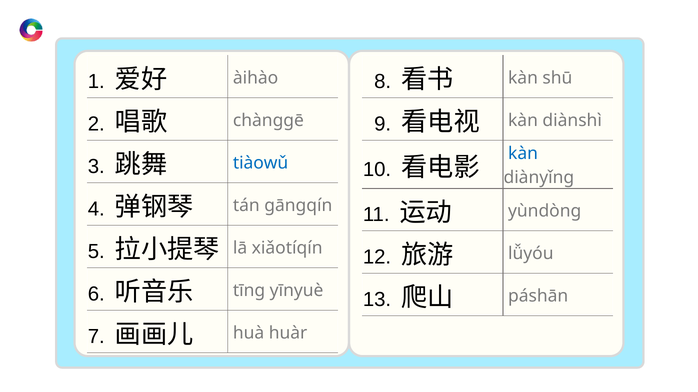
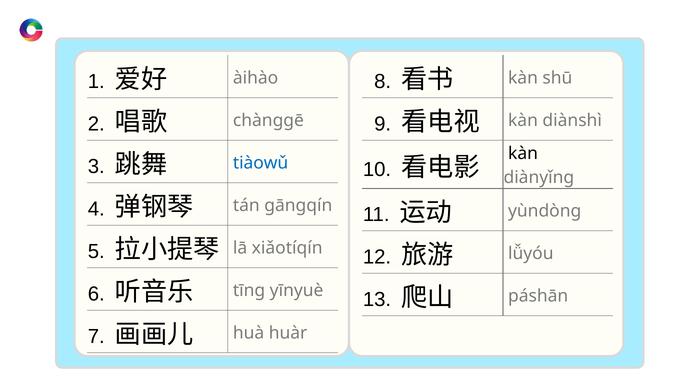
kàn at (523, 154) colour: blue -> black
